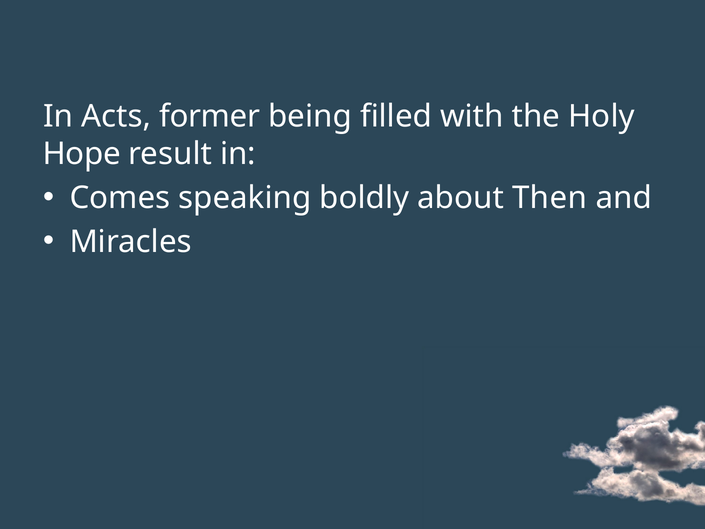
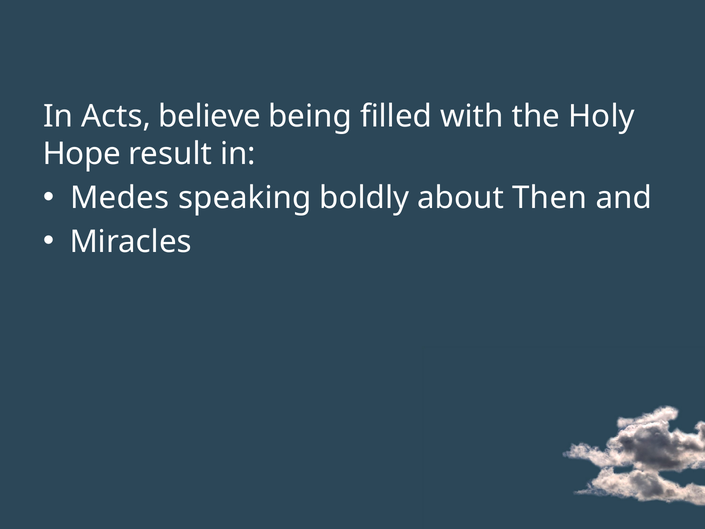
former: former -> believe
Comes: Comes -> Medes
